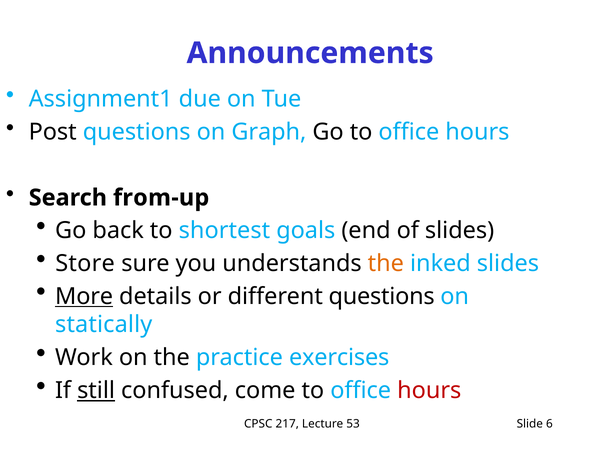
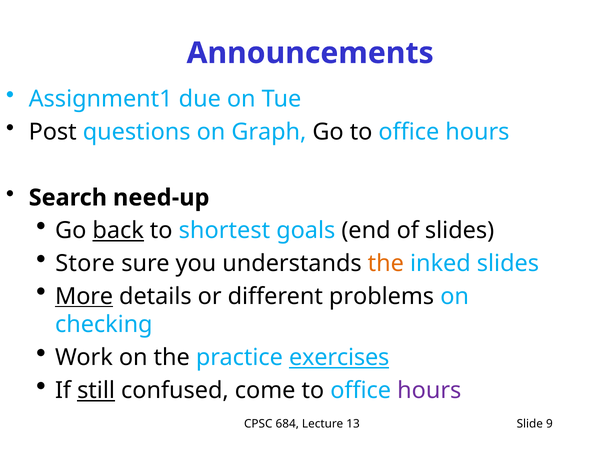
from-up: from-up -> need-up
back underline: none -> present
different questions: questions -> problems
statically: statically -> checking
exercises underline: none -> present
hours at (429, 390) colour: red -> purple
217: 217 -> 684
53: 53 -> 13
6: 6 -> 9
